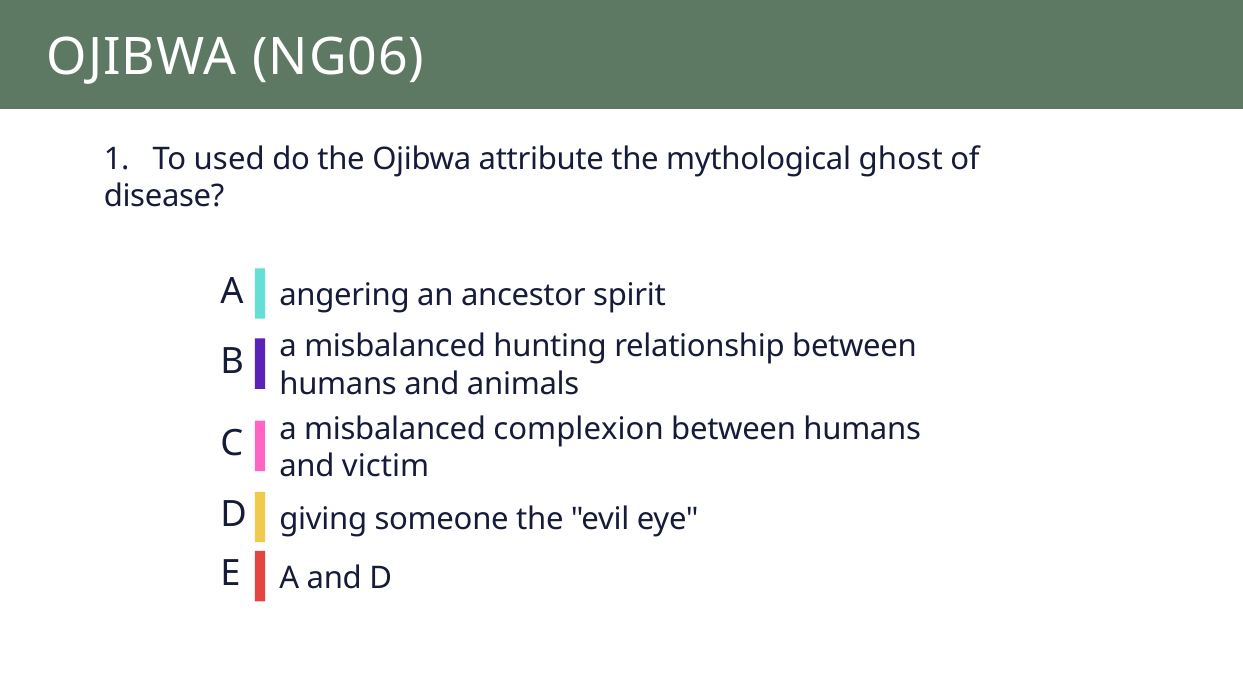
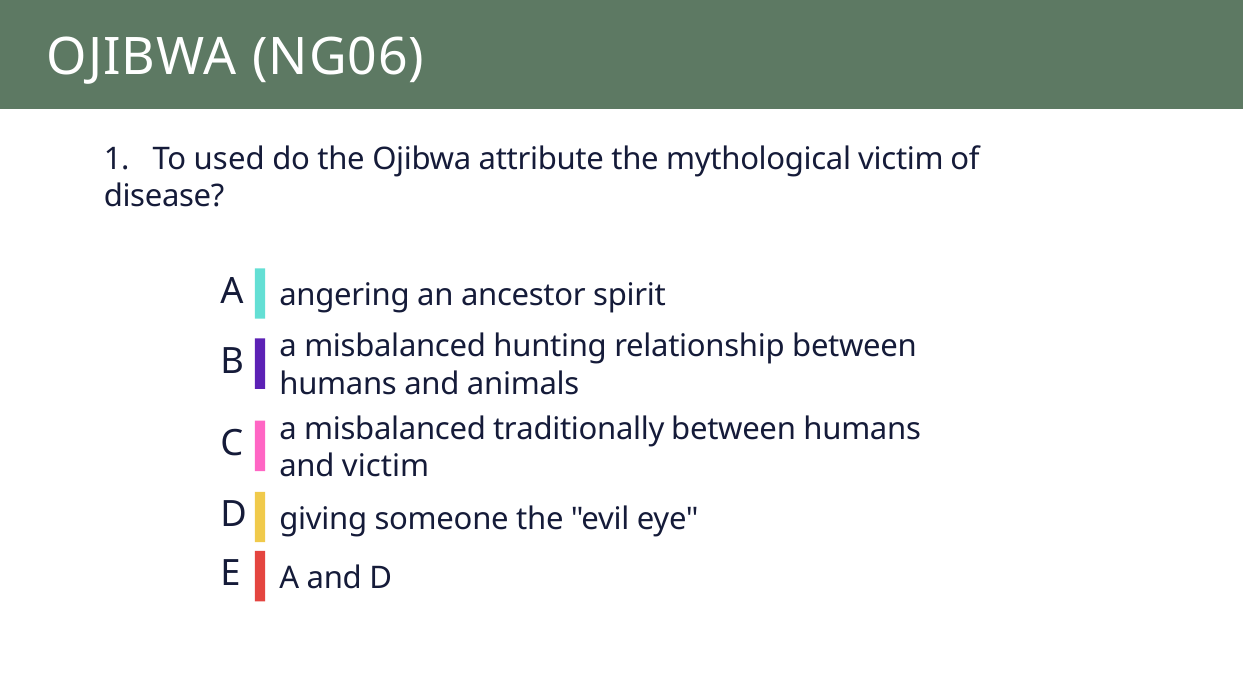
mythological ghost: ghost -> victim
complexion: complexion -> traditionally
